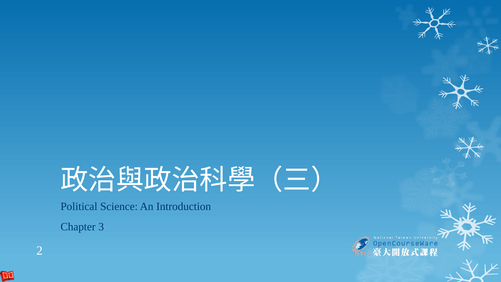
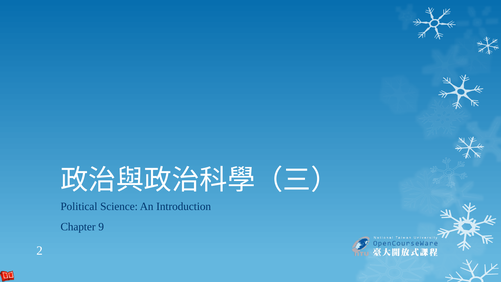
3: 3 -> 9
